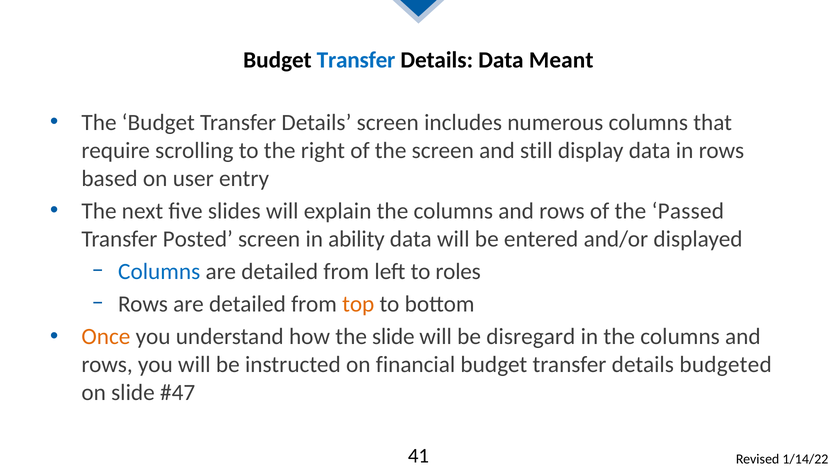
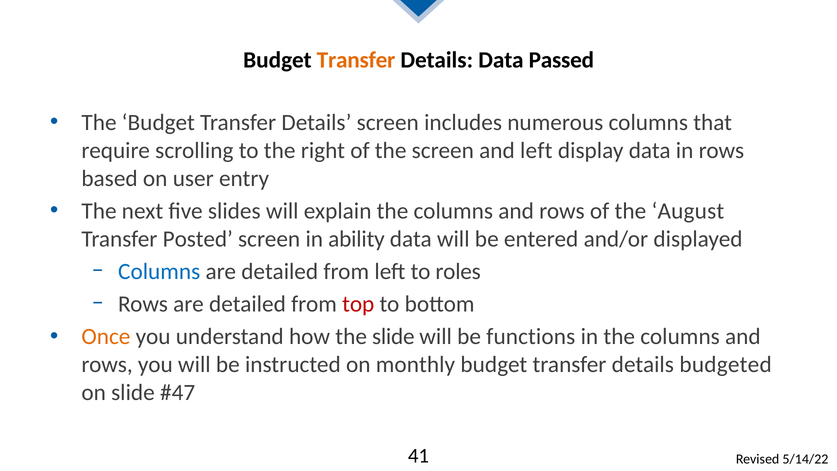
Transfer at (356, 60) colour: blue -> orange
Meant: Meant -> Passed
and still: still -> left
Passed: Passed -> August
top colour: orange -> red
disregard: disregard -> functions
financial: financial -> monthly
1/14/22: 1/14/22 -> 5/14/22
